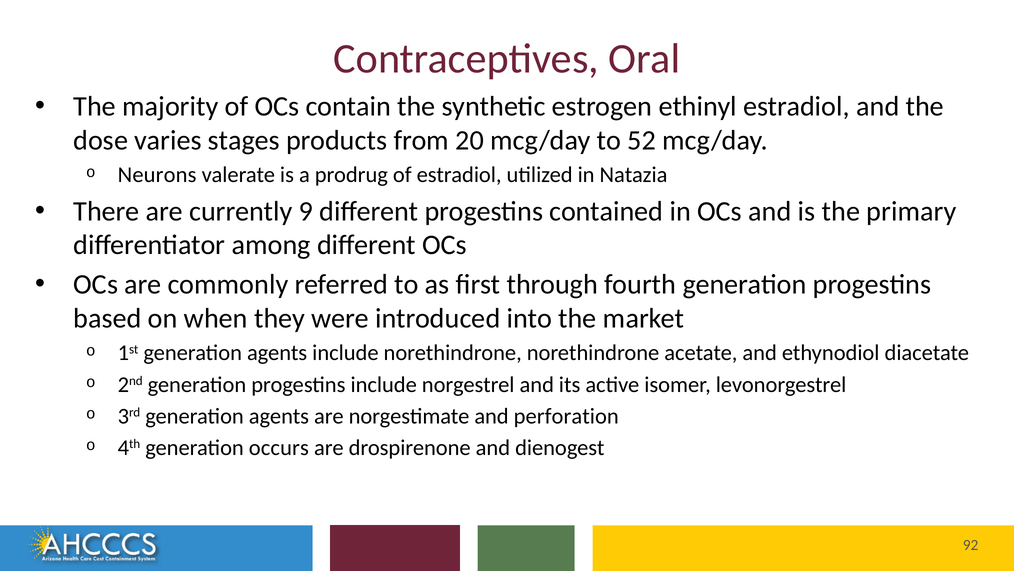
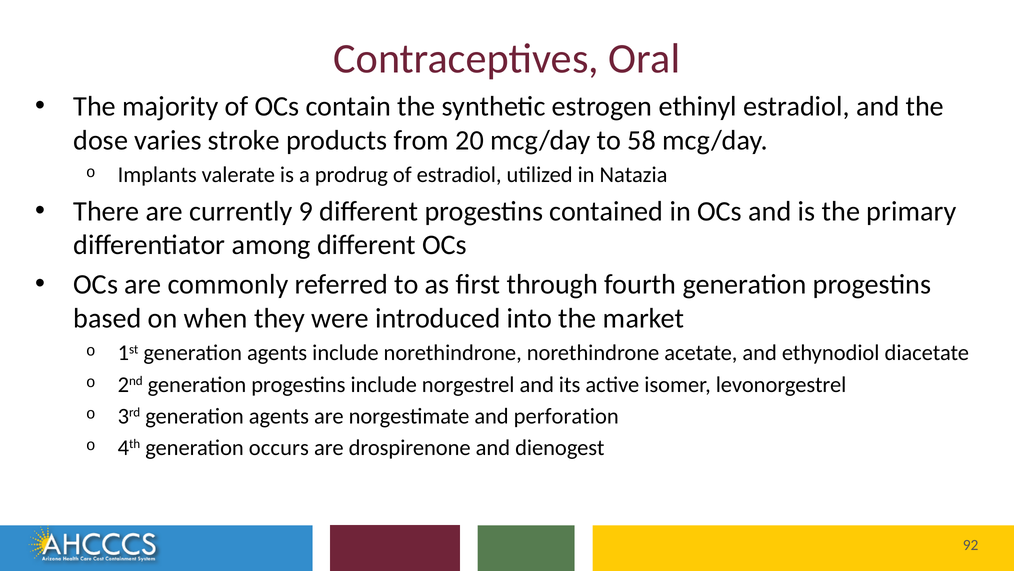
stages: stages -> stroke
52: 52 -> 58
Neurons: Neurons -> Implants
